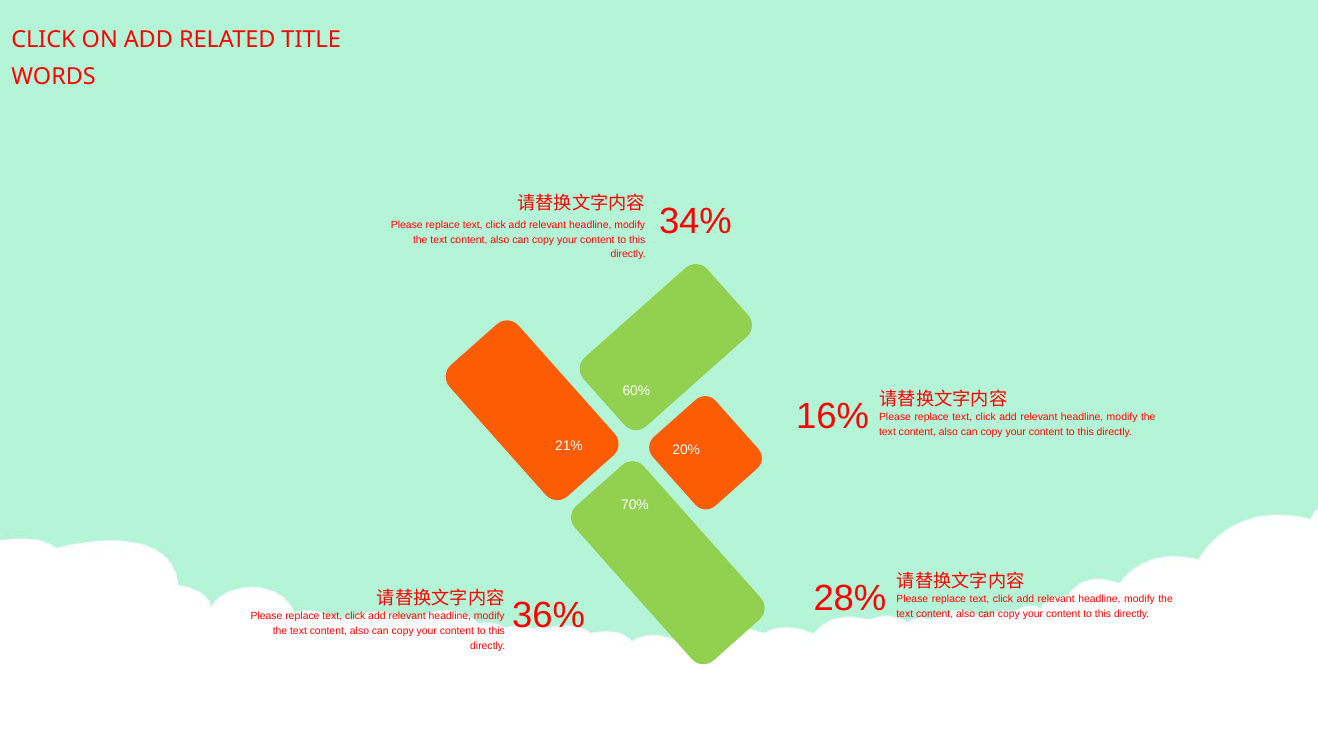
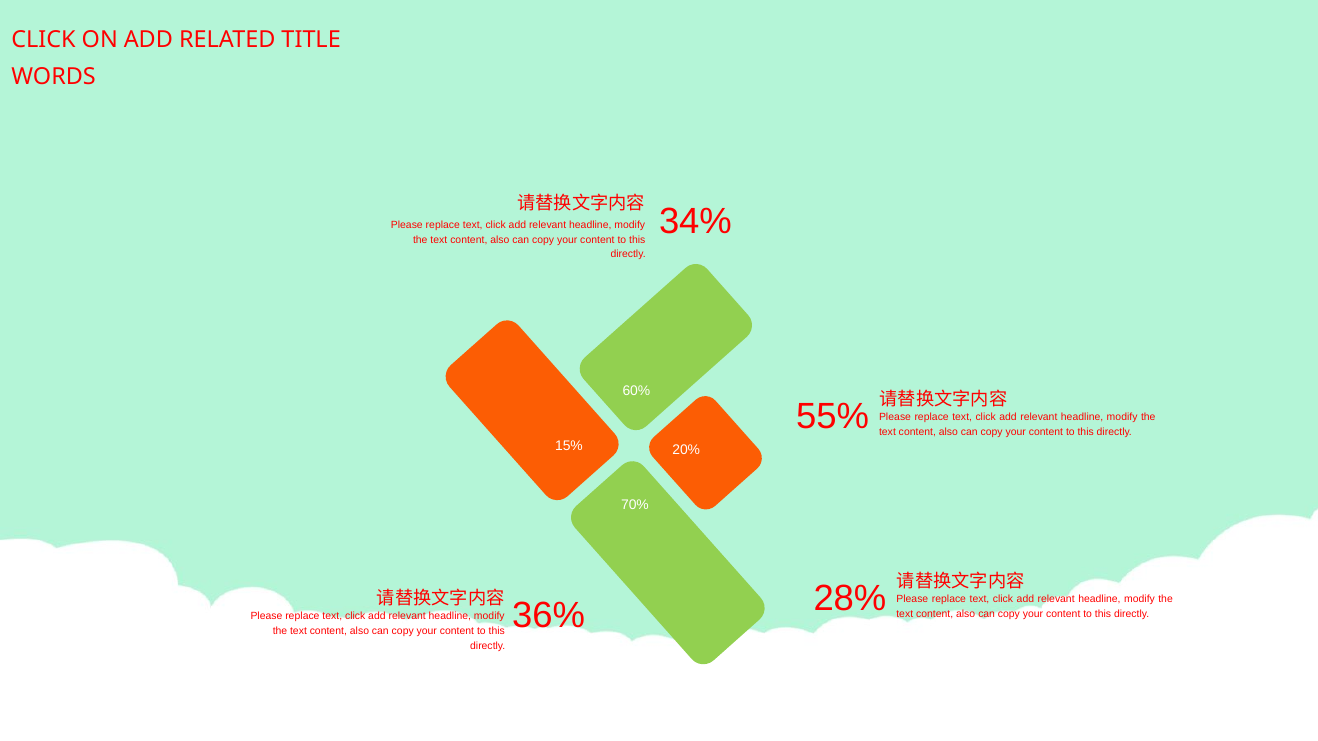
16%: 16% -> 55%
21%: 21% -> 15%
